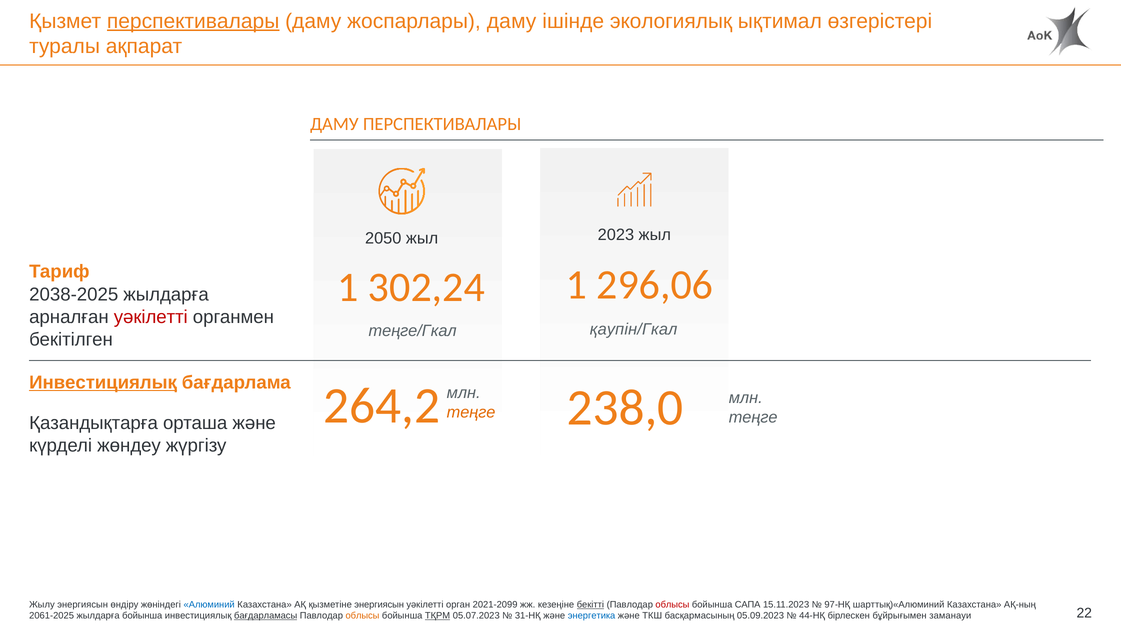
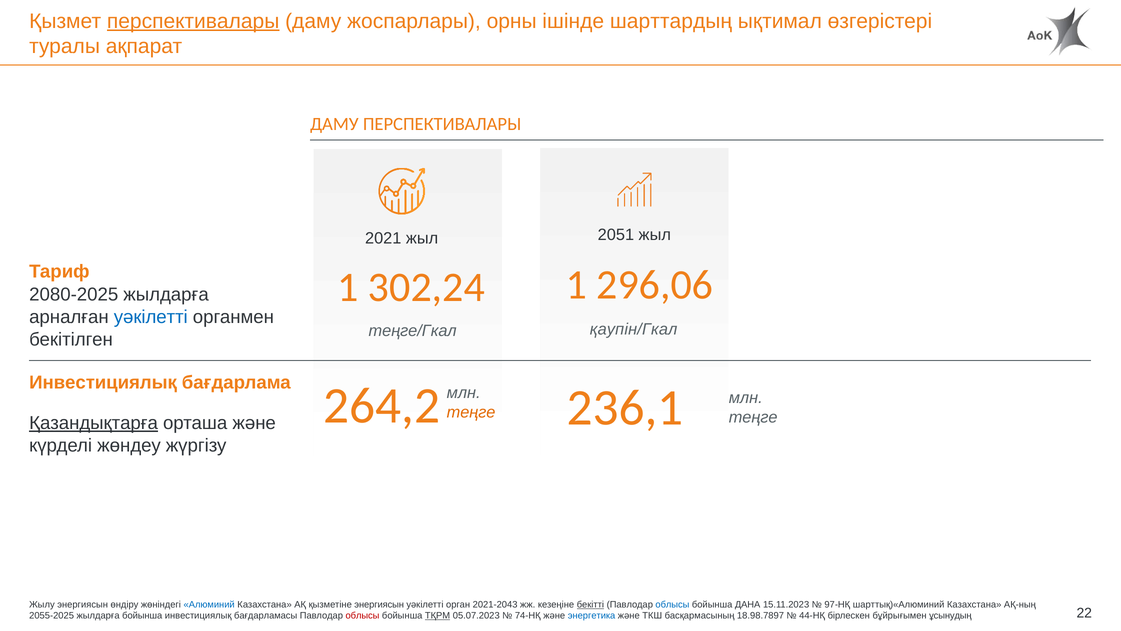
жоспарлары даму: даму -> орны
экологиялық: экологиялық -> шарттардың
2023: 2023 -> 2051
2050: 2050 -> 2021
2038-2025: 2038-2025 -> 2080-2025
уәкілетті at (151, 317) colour: red -> blue
Инвестициялық at (103, 382) underline: present -> none
238,0: 238,0 -> 236,1
Қазандықтарға underline: none -> present
2021-2099: 2021-2099 -> 2021-2043
облысы at (672, 604) colour: red -> blue
САПА: САПА -> ДАНА
2061-2025: 2061-2025 -> 2055-2025
бағдарламасы underline: present -> none
облысы at (363, 615) colour: orange -> red
31-НҚ: 31-НҚ -> 74-НҚ
05.09.2023: 05.09.2023 -> 18.98.7897
заманауи: заманауи -> ұсынудың
